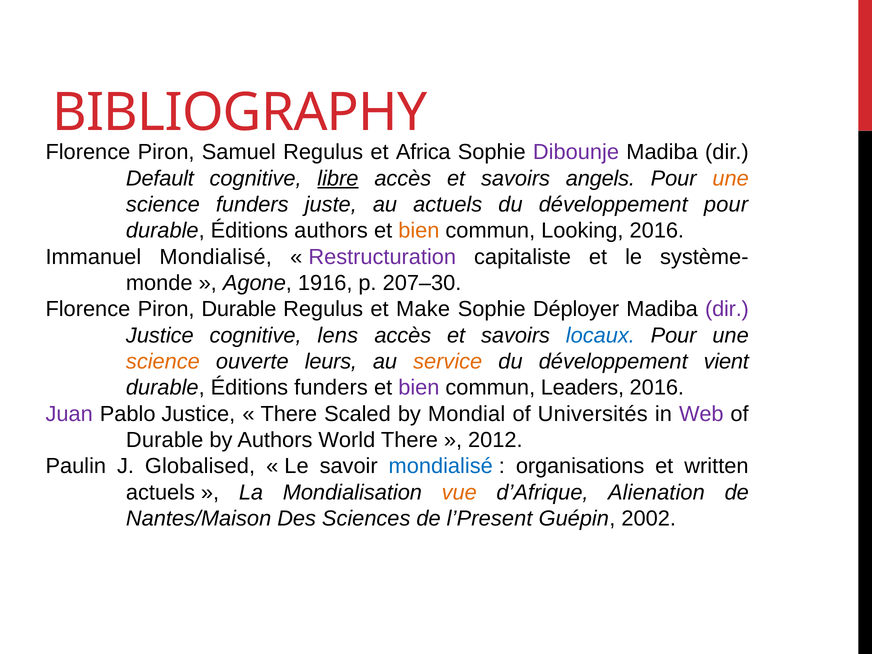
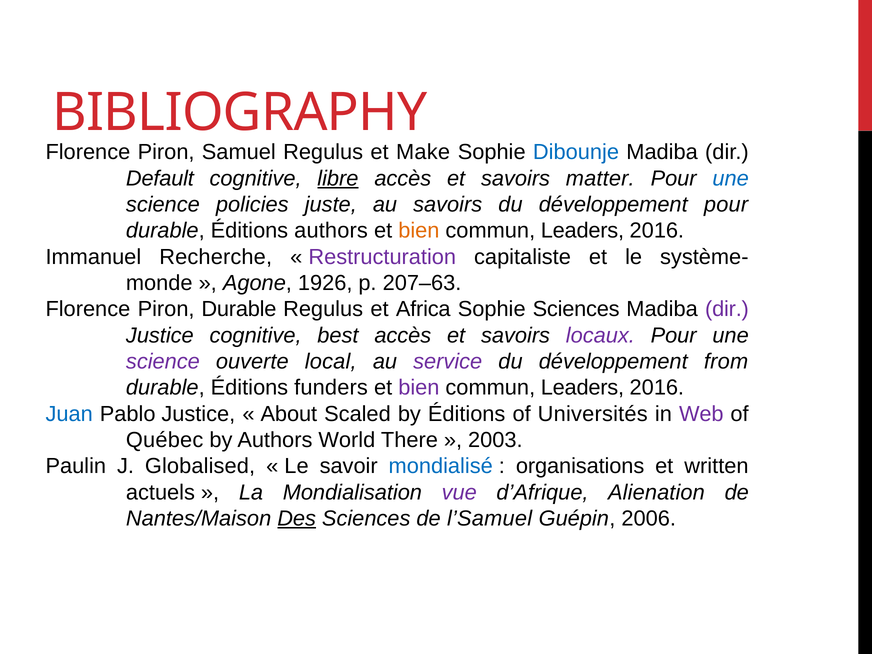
Africa: Africa -> Make
Dibounje colour: purple -> blue
angels: angels -> matter
une at (731, 178) colour: orange -> blue
science funders: funders -> policies
au actuels: actuels -> savoirs
Looking at (582, 231): Looking -> Leaders
Immanuel Mondialisé: Mondialisé -> Recherche
1916: 1916 -> 1926
207–30: 207–30 -> 207–63
Make: Make -> Africa
Sophie Déployer: Déployer -> Sciences
lens: lens -> best
locaux colour: blue -> purple
science at (163, 362) colour: orange -> purple
leurs: leurs -> local
service colour: orange -> purple
vient: vient -> from
Juan colour: purple -> blue
There at (289, 414): There -> About
by Mondial: Mondial -> Éditions
Durable at (165, 440): Durable -> Québec
2012: 2012 -> 2003
vue colour: orange -> purple
Des underline: none -> present
l’Present: l’Present -> l’Samuel
2002: 2002 -> 2006
